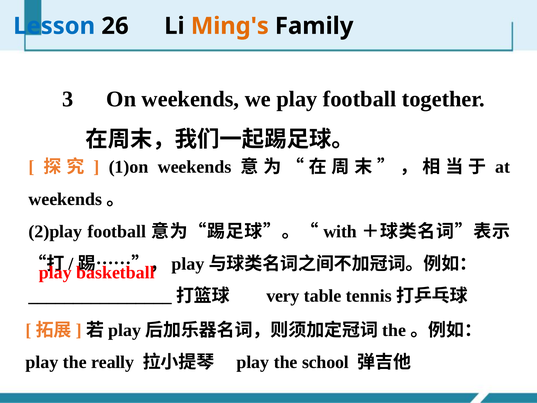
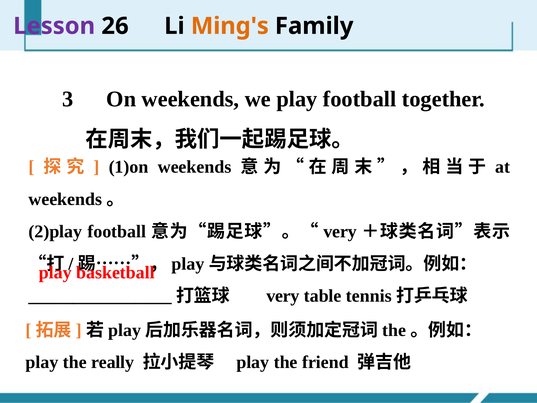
Lesson colour: blue -> purple
with at (340, 231): with -> very
school: school -> friend
